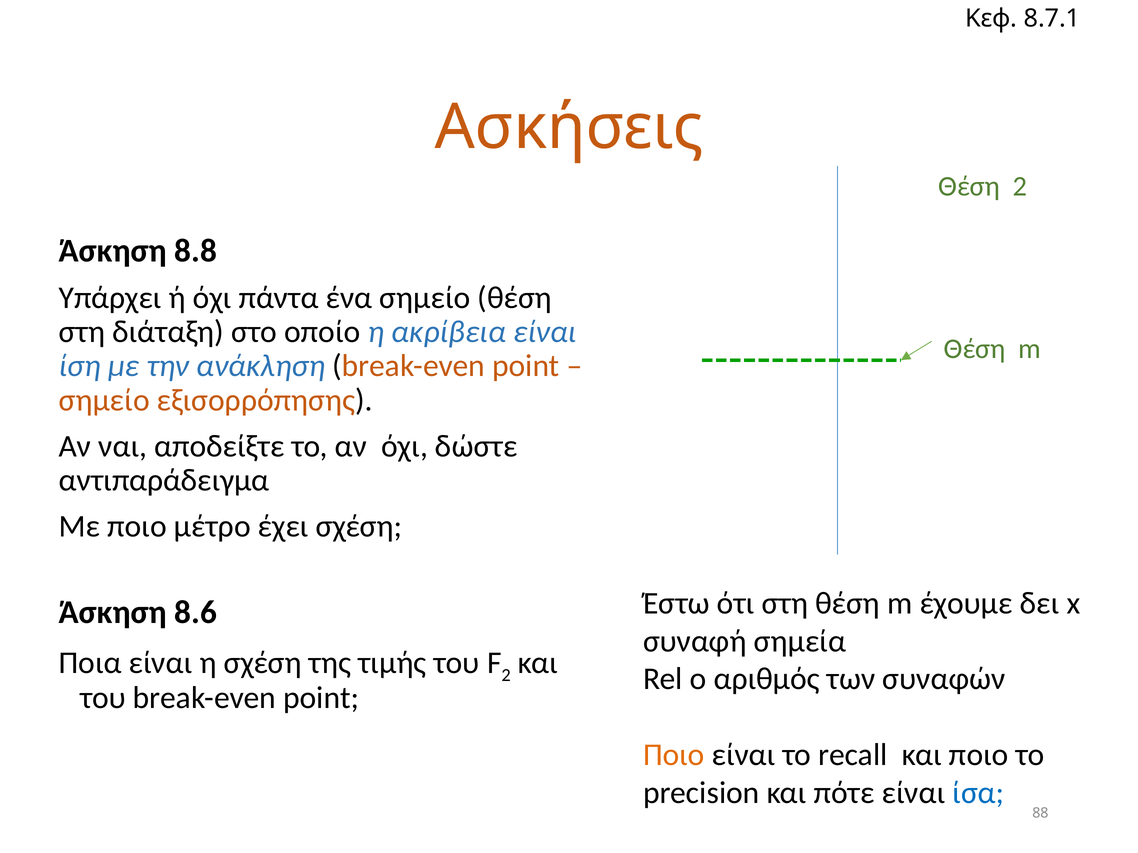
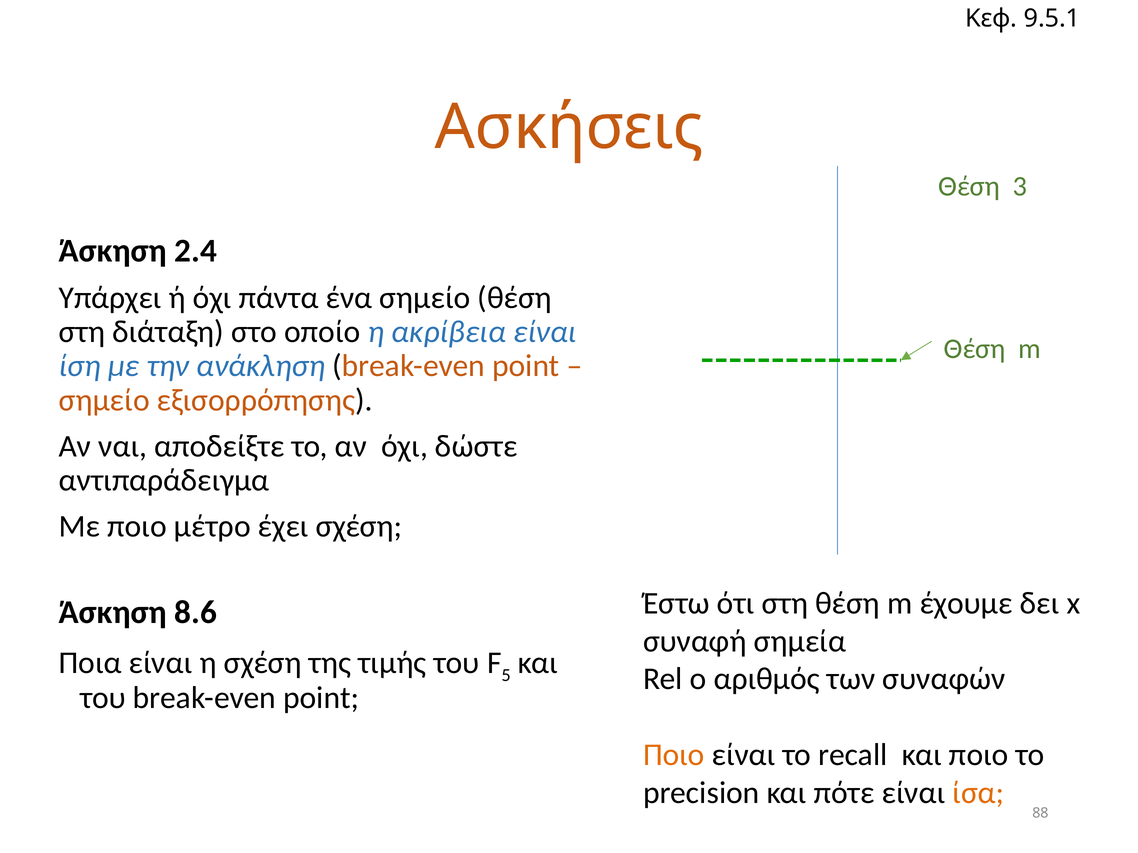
8.7.1: 8.7.1 -> 9.5.1
Θέση 2: 2 -> 3
8.8: 8.8 -> 2.4
2 at (506, 675): 2 -> 5
ίσα colour: blue -> orange
